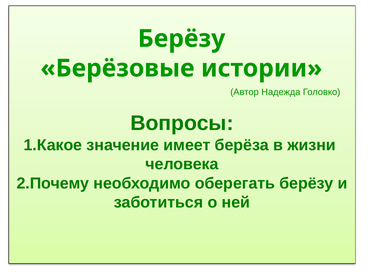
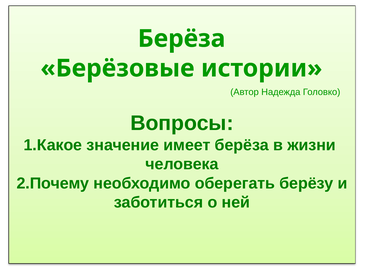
Берёзу at (182, 39): Берёзу -> Берёза
